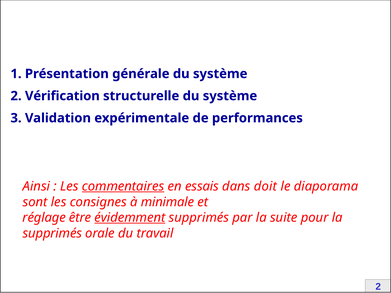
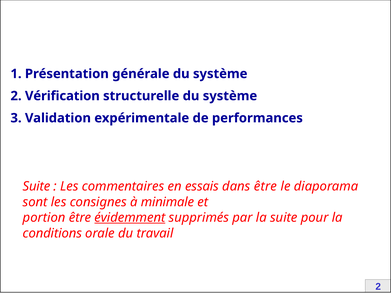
Ainsi at (36, 187): Ainsi -> Suite
commentaires underline: present -> none
dans doit: doit -> être
réglage: réglage -> portion
supprimés at (52, 233): supprimés -> conditions
